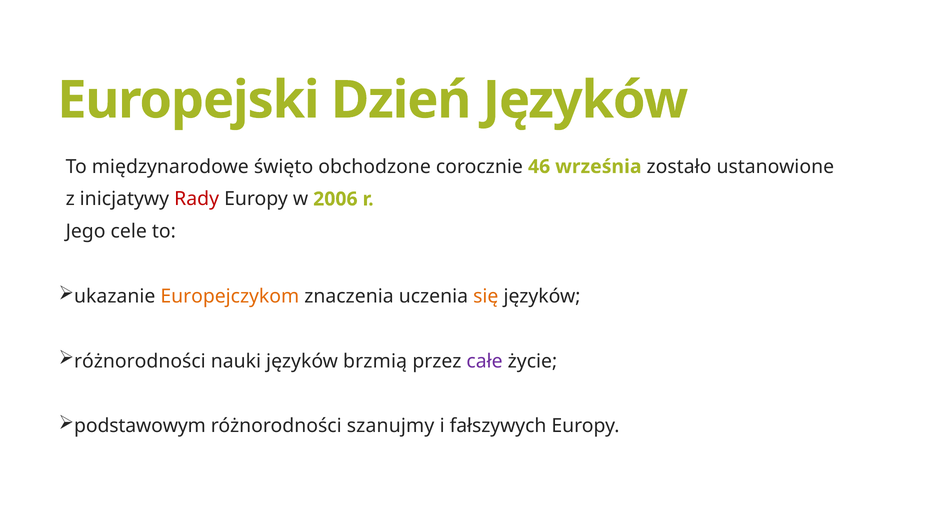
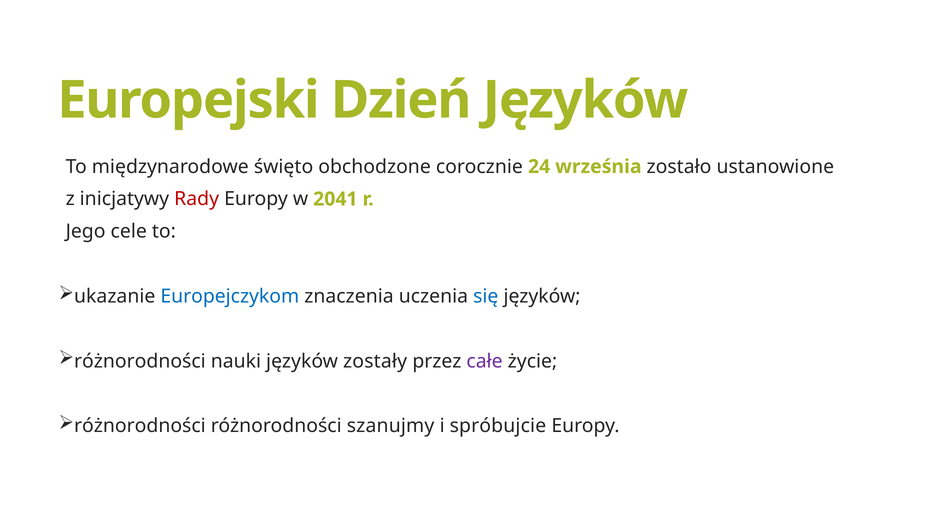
46: 46 -> 24
2006: 2006 -> 2041
Europejczykom colour: orange -> blue
się colour: orange -> blue
brzmią: brzmią -> zostały
podstawowym at (140, 426): podstawowym -> różnorodności
fałszywych: fałszywych -> spróbujcie
